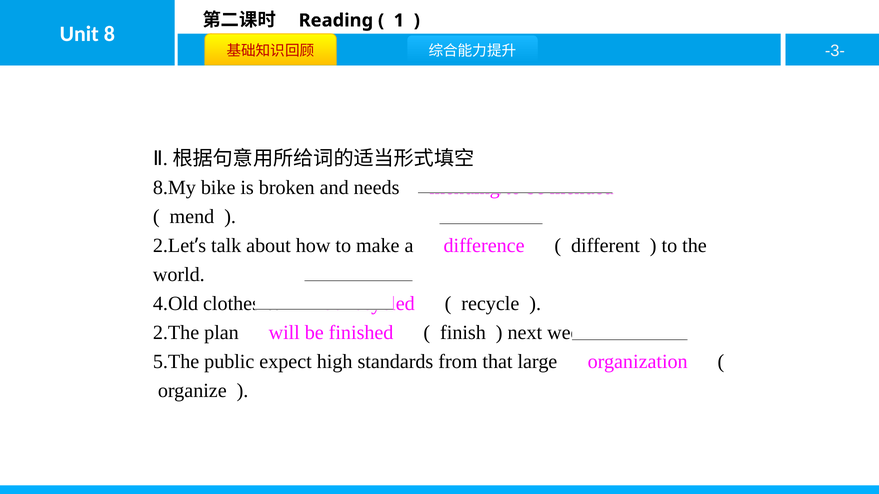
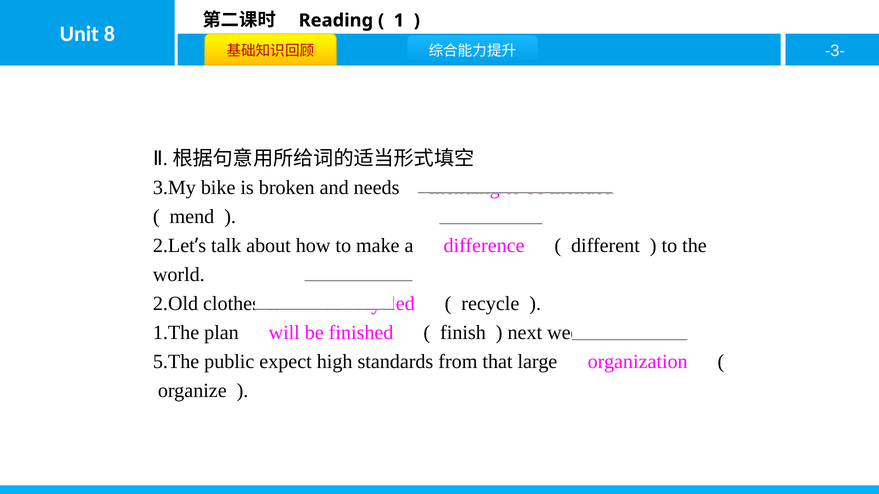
8.My: 8.My -> 3.My
4.Old: 4.Old -> 2.Old
2.The: 2.The -> 1.The
